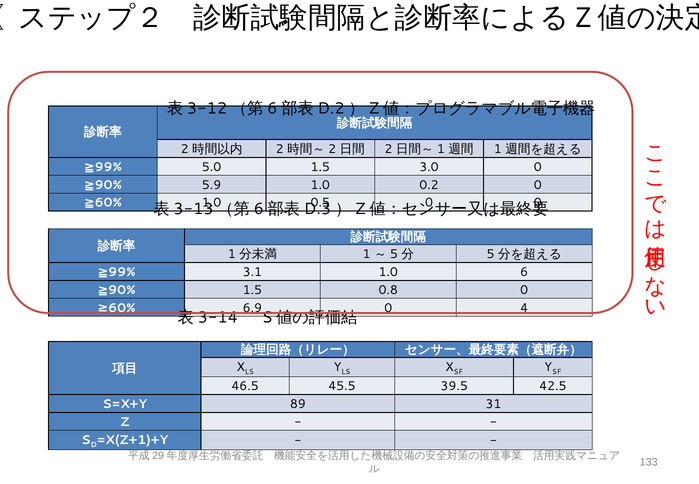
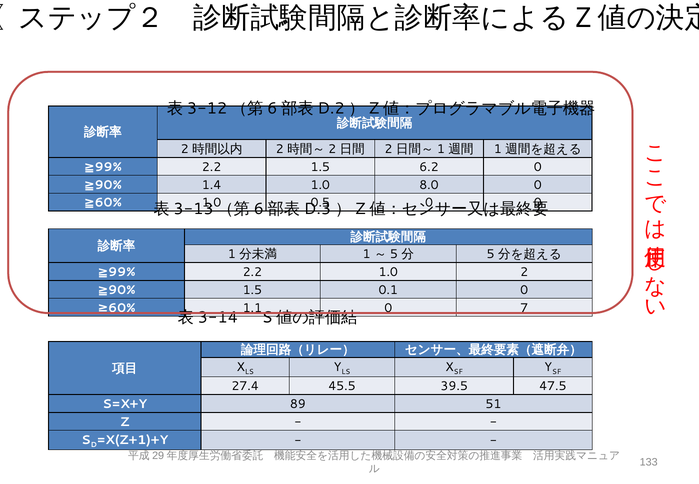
5.0 at (212, 167): 5.0 -> 2.2
3.0: 3.0 -> 6.2
5.9: 5.9 -> 1.4
0.2: 0.2 -> 8.0
3.1 at (252, 272): 3.1 -> 2.2
1.0 6: 6 -> 2
0.8: 0.8 -> 0.1
6.9: 6.9 -> 1.1
4: 4 -> 7
46.5: 46.5 -> 27.4
42.5: 42.5 -> 47.5
31: 31 -> 51
